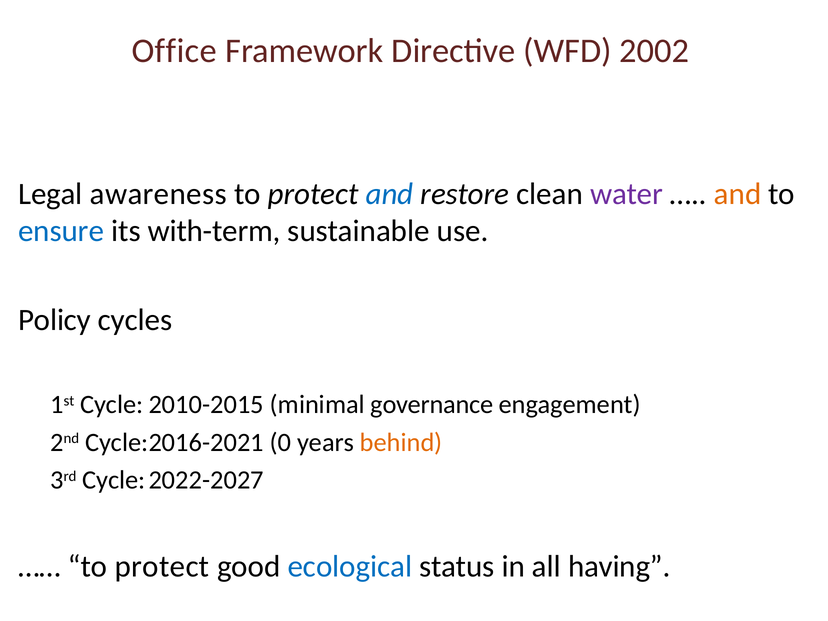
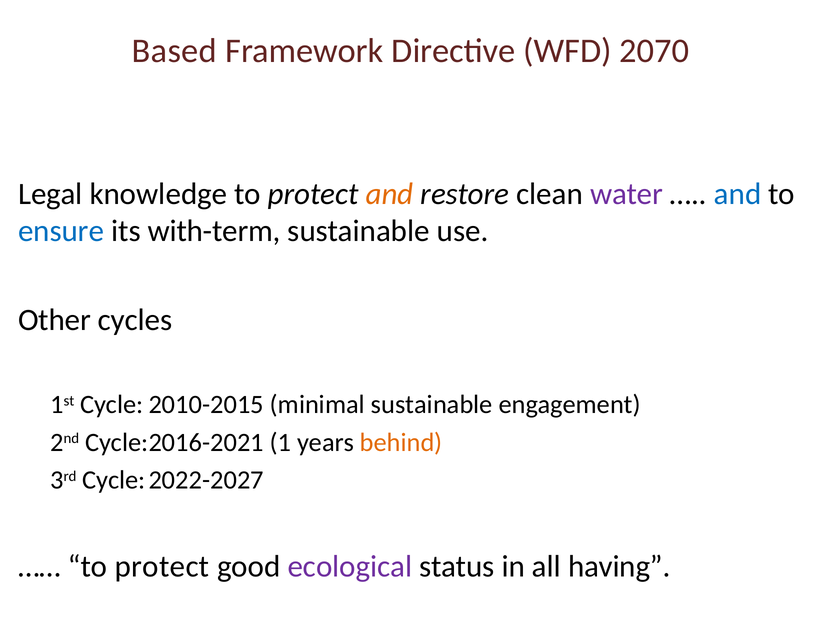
Office: Office -> Based
2002: 2002 -> 2070
awareness: awareness -> knowledge
and at (390, 194) colour: blue -> orange
and at (738, 194) colour: orange -> blue
Policy: Policy -> Other
minimal governance: governance -> sustainable
0: 0 -> 1
ecological colour: blue -> purple
